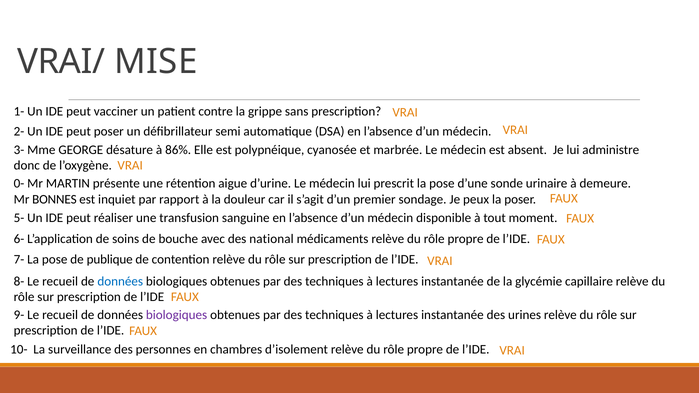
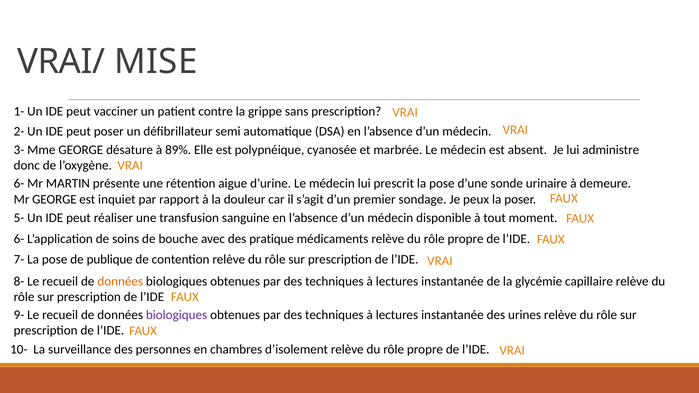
86%: 86% -> 89%
0- at (19, 184): 0- -> 6-
Mr BONNES: BONNES -> GEORGE
national: national -> pratique
données at (120, 281) colour: blue -> orange
